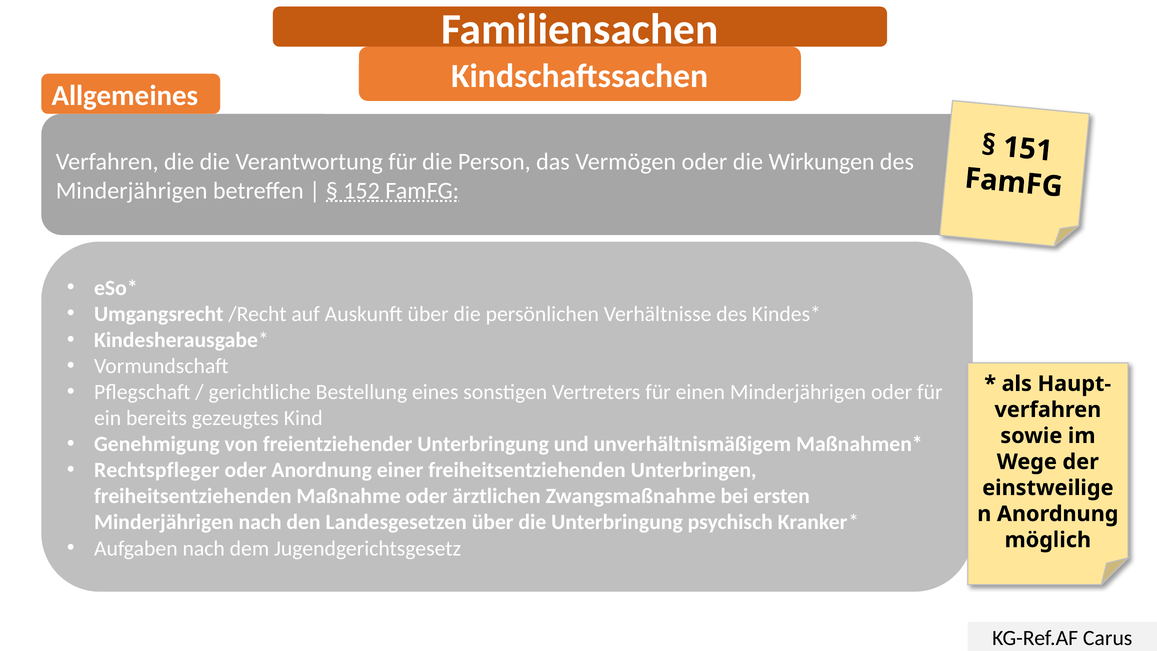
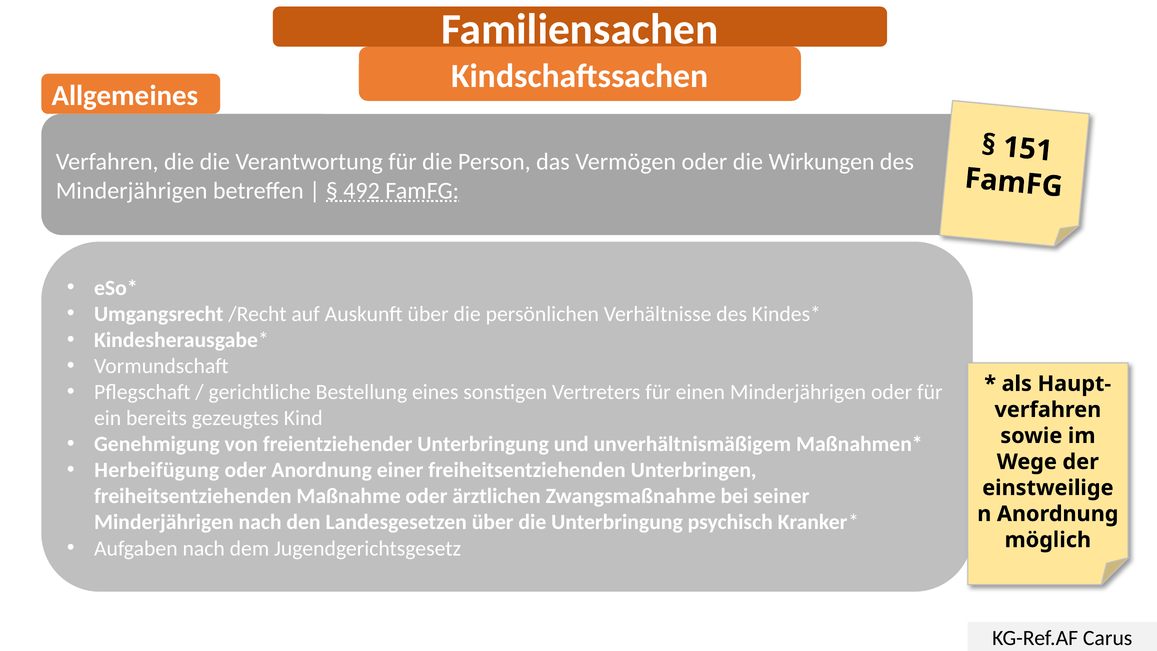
152: 152 -> 492
Rechtspfleger: Rechtspfleger -> Herbeifügung
ersten: ersten -> seiner
